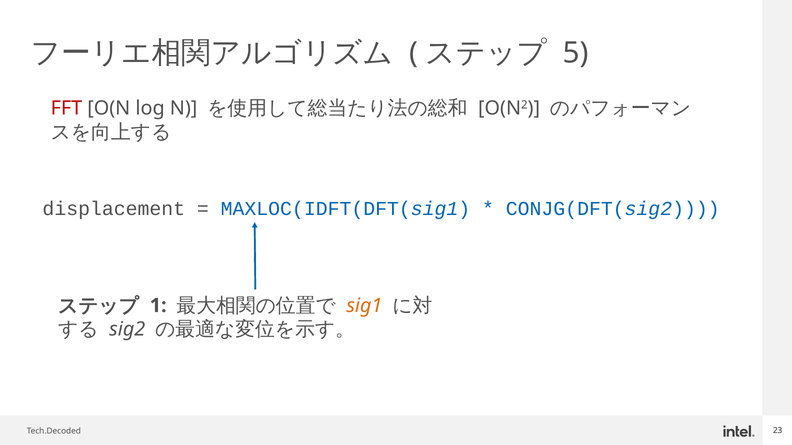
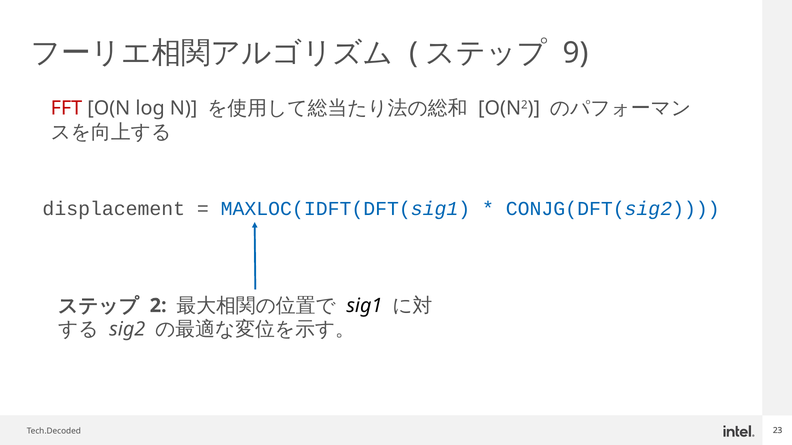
5: 5 -> 9
1: 1 -> 2
sig1 colour: orange -> black
